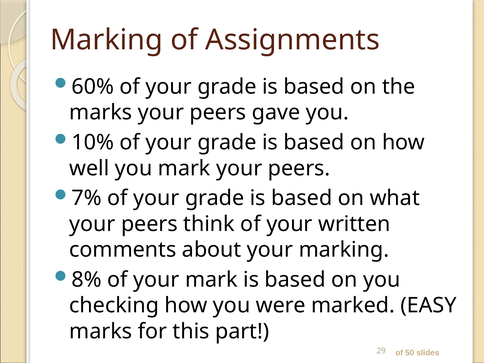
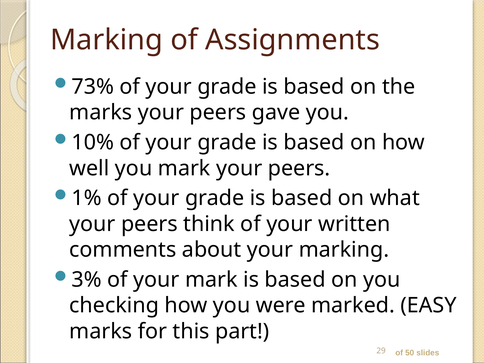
60%: 60% -> 73%
7%: 7% -> 1%
8%: 8% -> 3%
